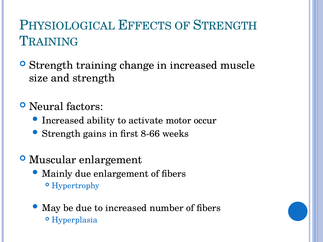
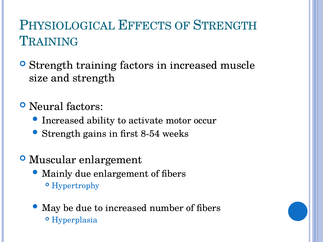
training change: change -> factors
8-66: 8-66 -> 8-54
